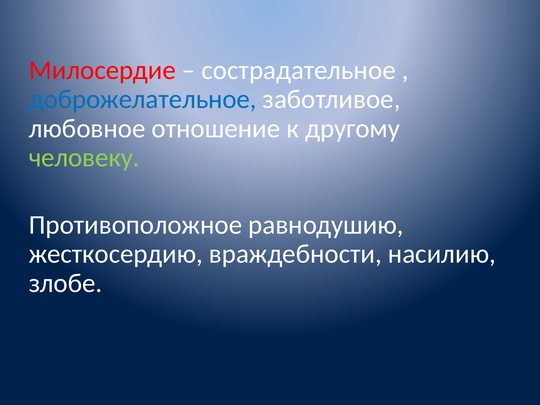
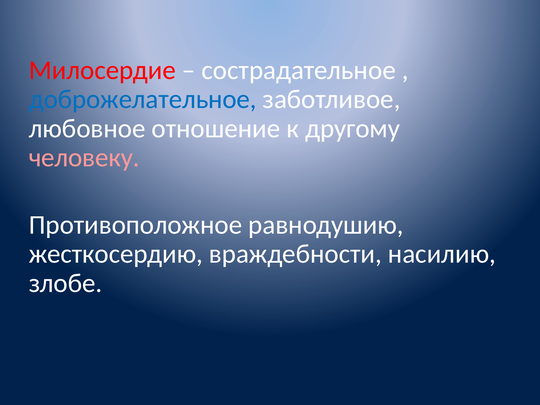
человеку colour: light green -> pink
